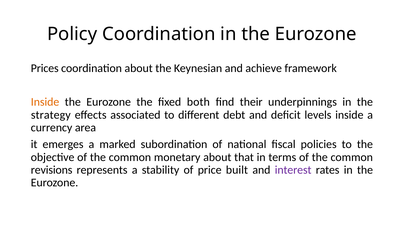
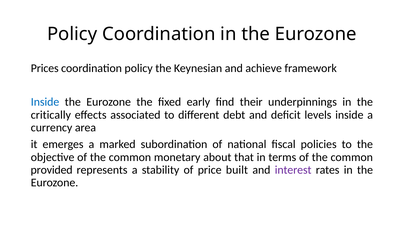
coordination about: about -> policy
Inside at (45, 102) colour: orange -> blue
both: both -> early
strategy: strategy -> critically
revisions: revisions -> provided
